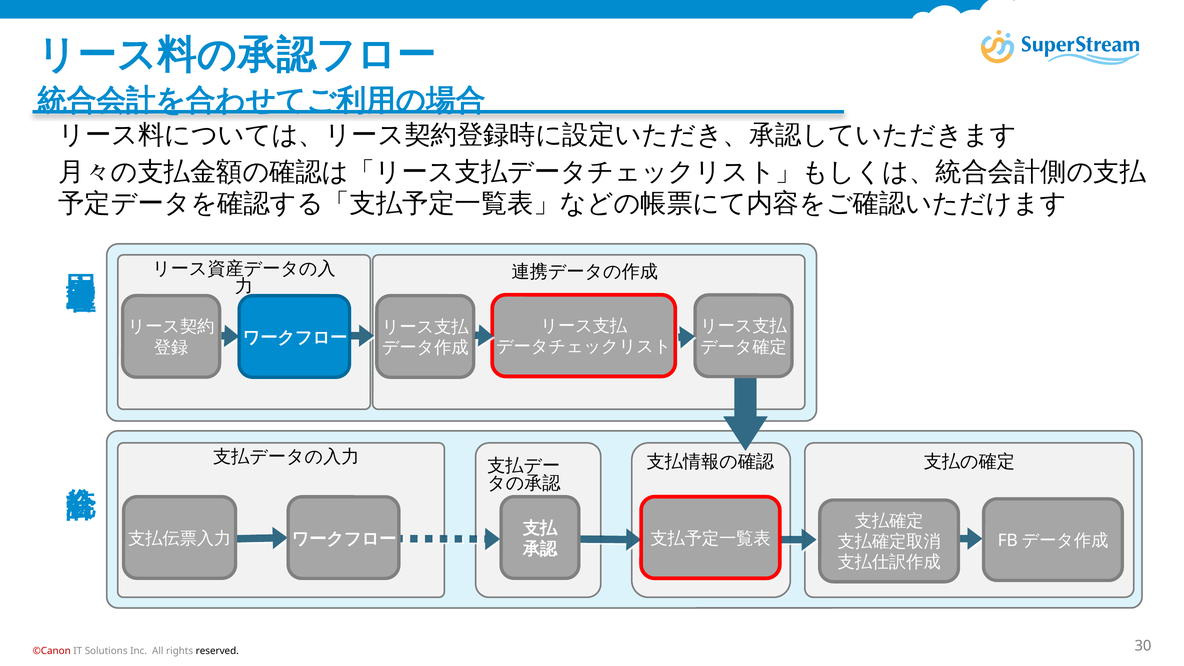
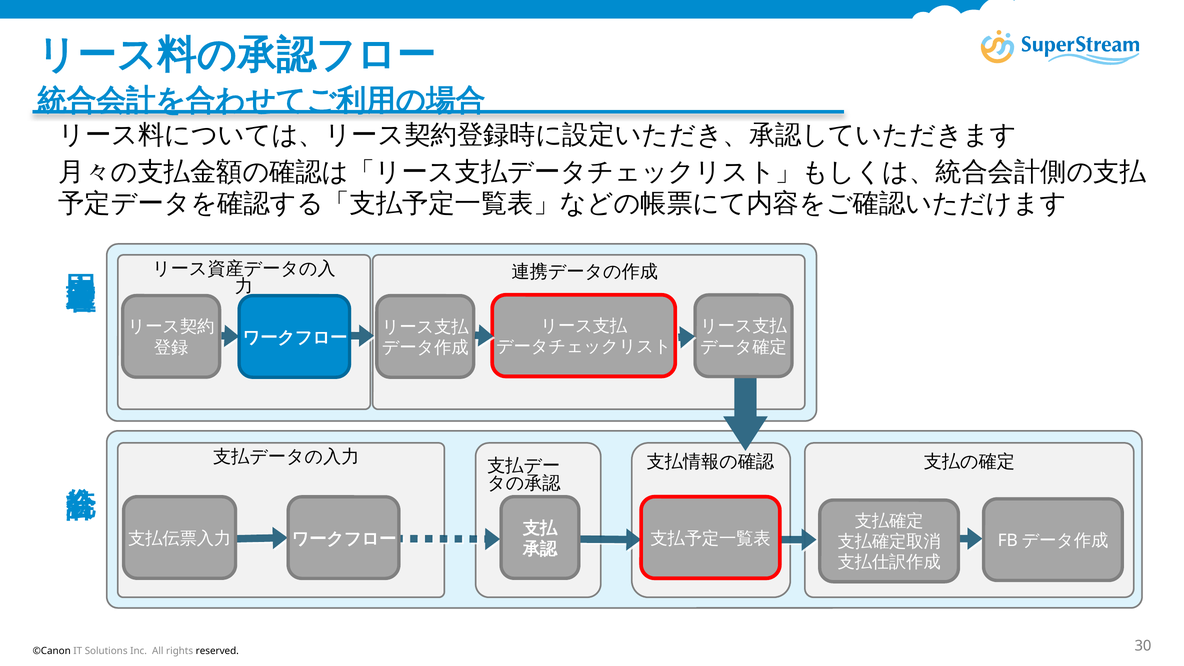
©Canon colour: red -> black
